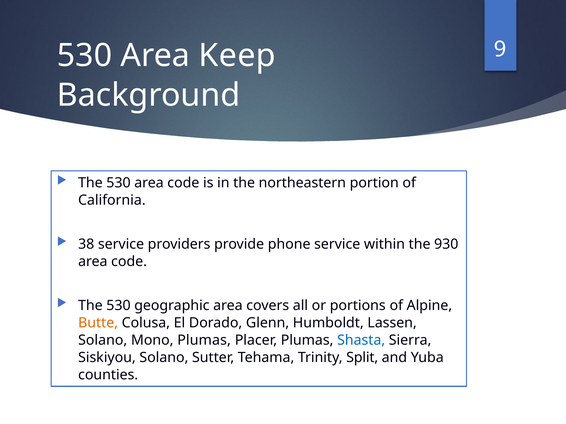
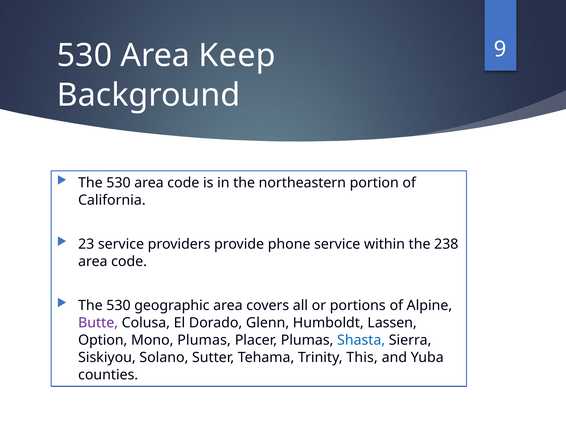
38: 38 -> 23
930: 930 -> 238
Butte colour: orange -> purple
Solano at (103, 341): Solano -> Option
Split: Split -> This
